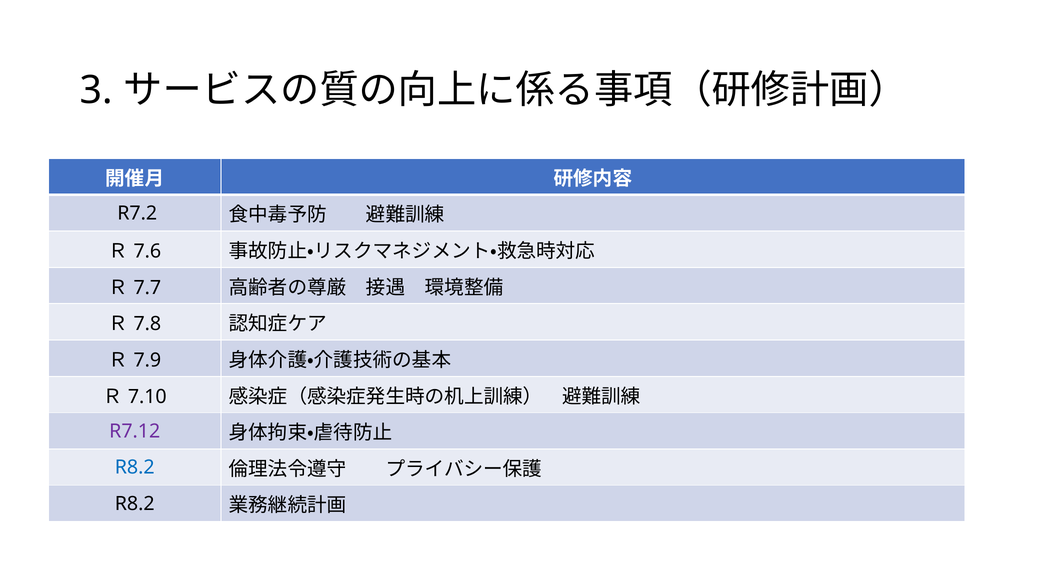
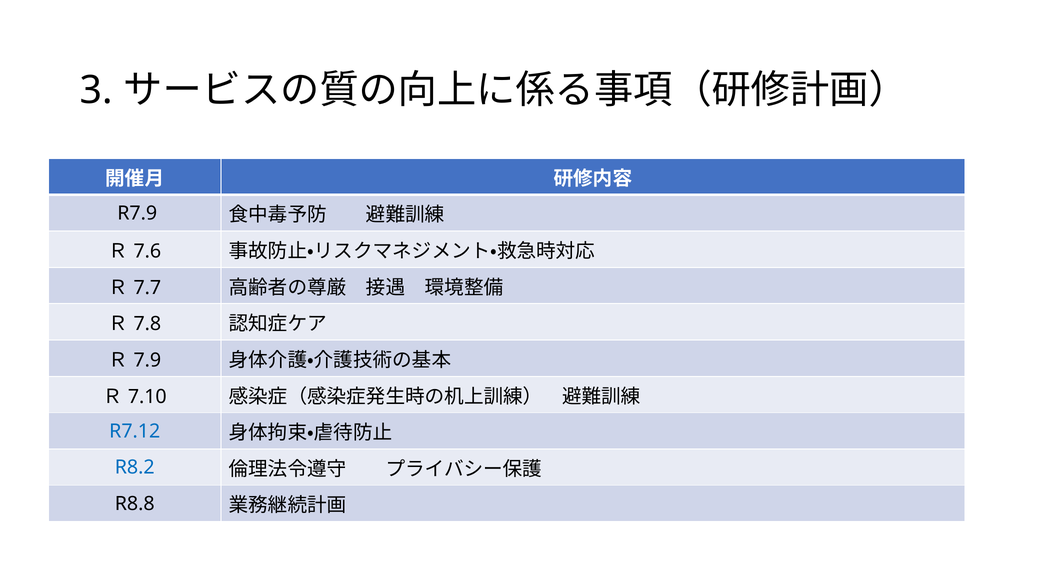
R7.2: R7.2 -> R7.9
R7.12 colour: purple -> blue
R8.2 at (135, 504): R8.2 -> R8.8
